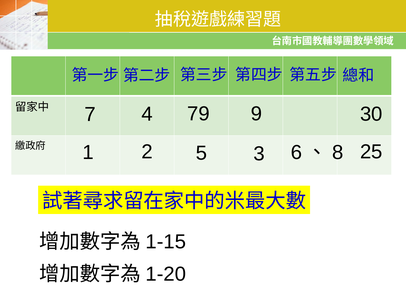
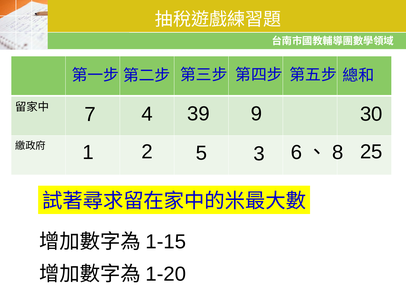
79: 79 -> 39
